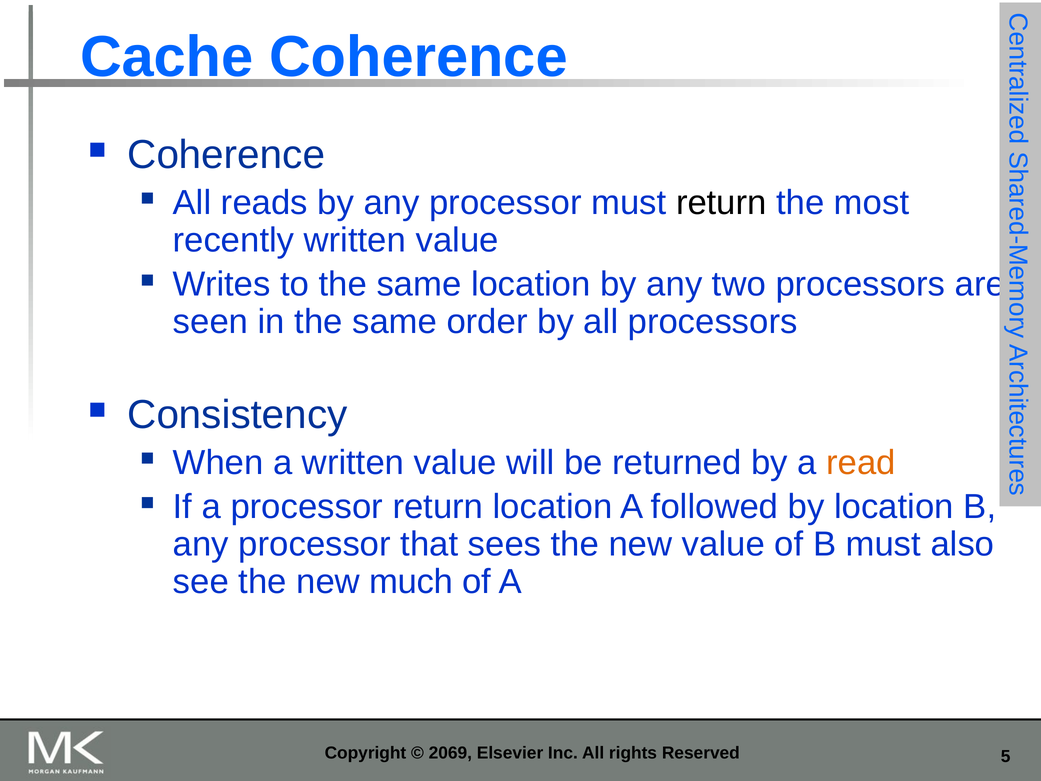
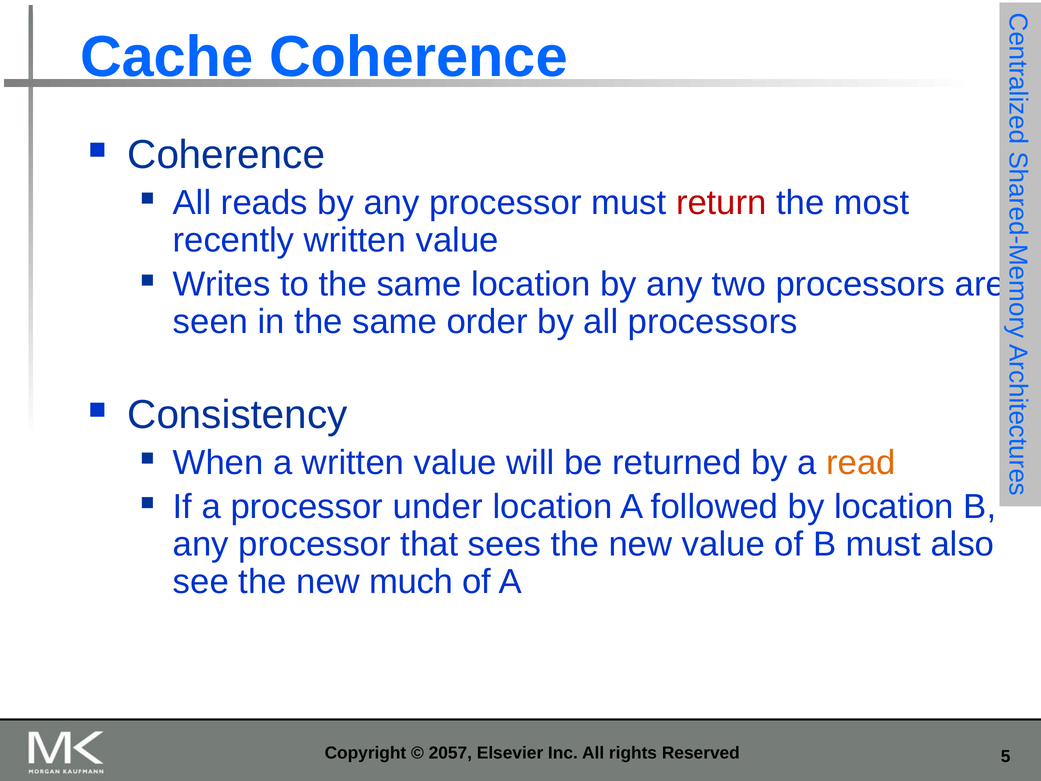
return at (721, 203) colour: black -> red
processor return: return -> under
2069: 2069 -> 2057
